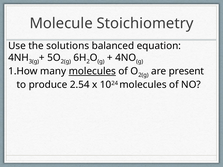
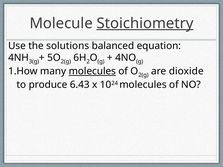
Stoichiometry underline: none -> present
present: present -> dioxide
2.54: 2.54 -> 6.43
